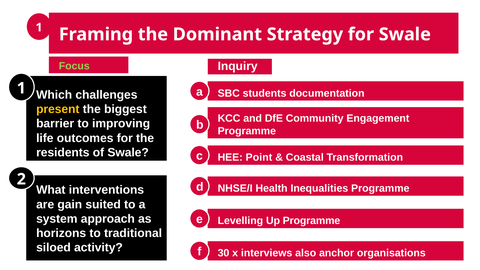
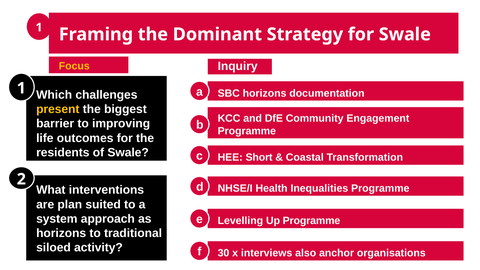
Focus colour: light green -> yellow
SBC students: students -> horizons
Point: Point -> Short
gain: gain -> plan
